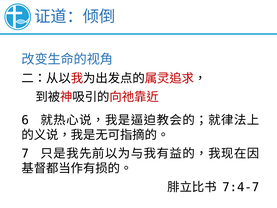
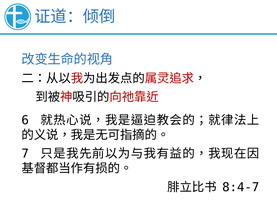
7:4-7: 7:4-7 -> 8:4-7
